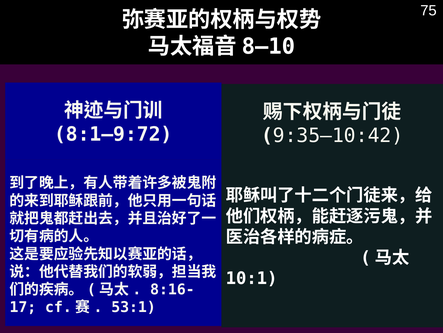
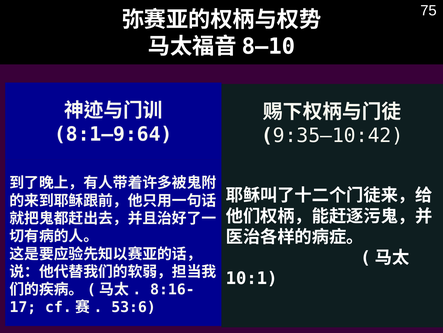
8:1–9:72: 8:1–9:72 -> 8:1–9:64
53:1: 53:1 -> 53:6
